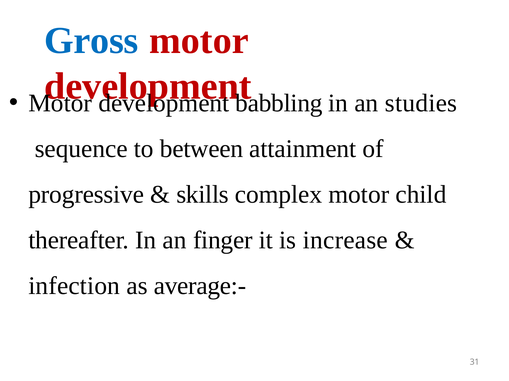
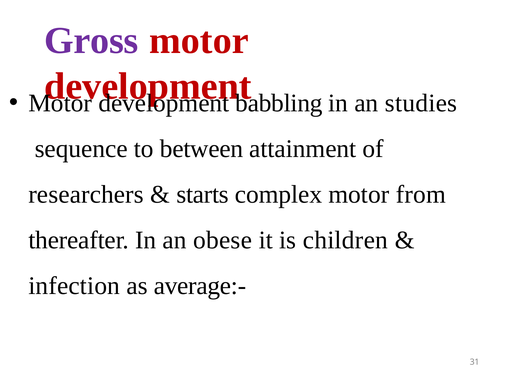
Gross colour: blue -> purple
progressive: progressive -> researchers
skills: skills -> starts
child: child -> from
finger: finger -> obese
increase: increase -> children
